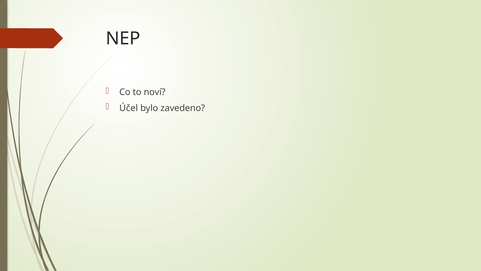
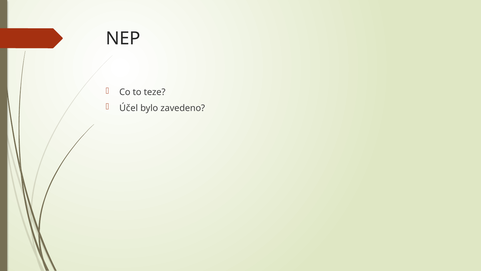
noví: noví -> teze
